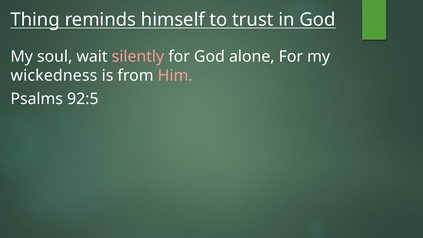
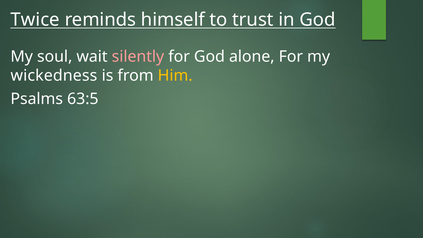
Thing: Thing -> Twice
Him colour: pink -> yellow
92:5: 92:5 -> 63:5
